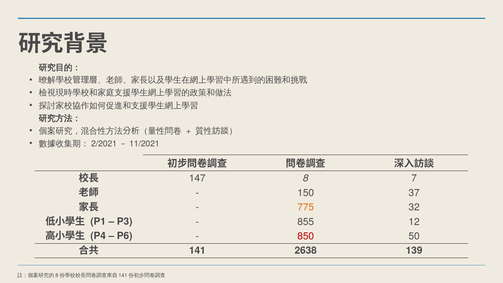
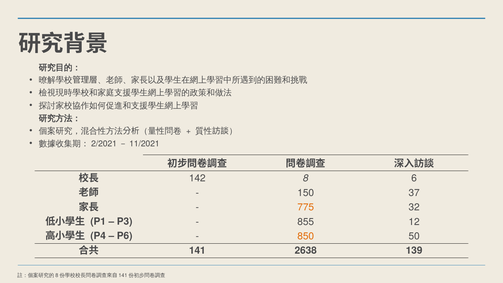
147: 147 -> 142
7: 7 -> 6
850 colour: red -> orange
